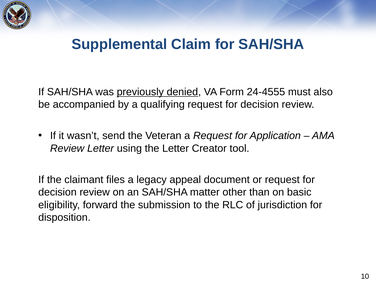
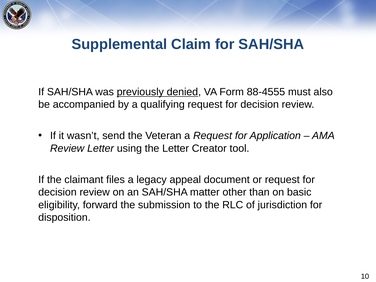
24-4555: 24-4555 -> 88-4555
